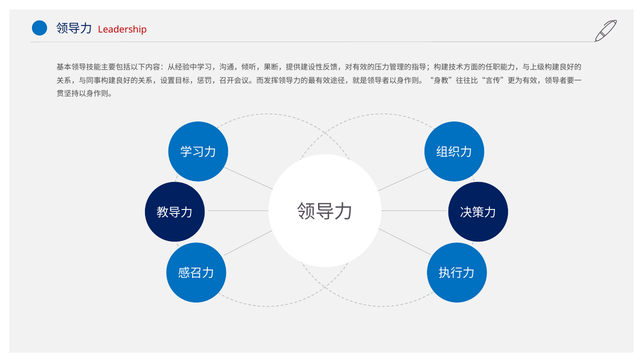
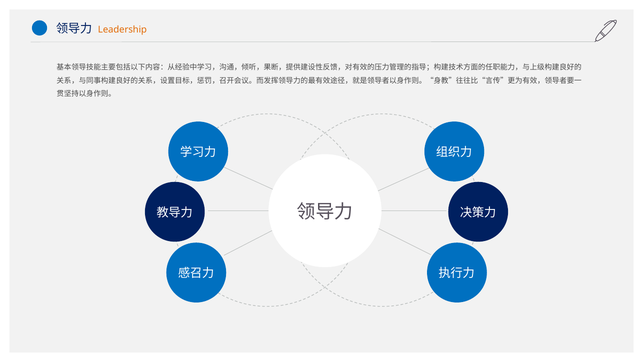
Leadership colour: red -> orange
